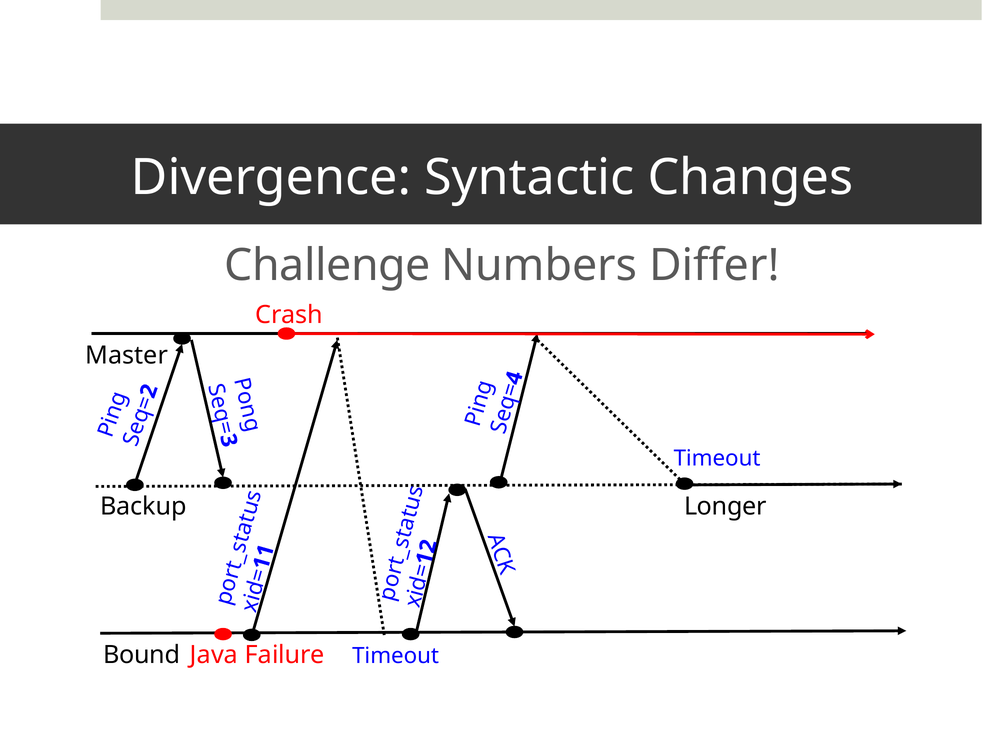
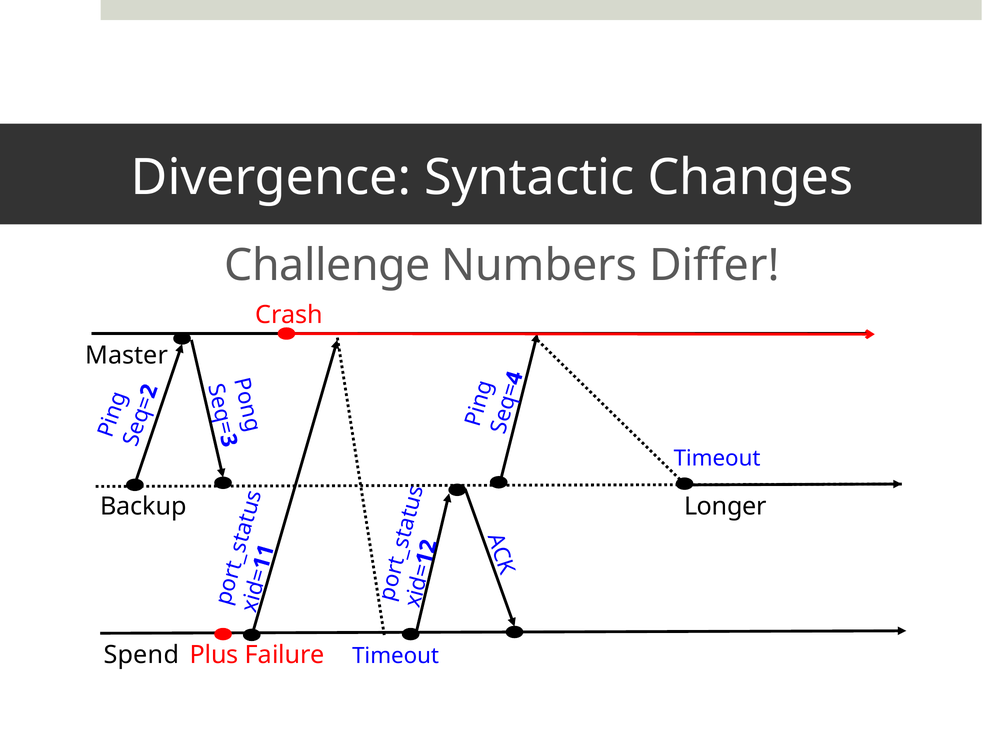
Bound: Bound -> Spend
Java: Java -> Plus
